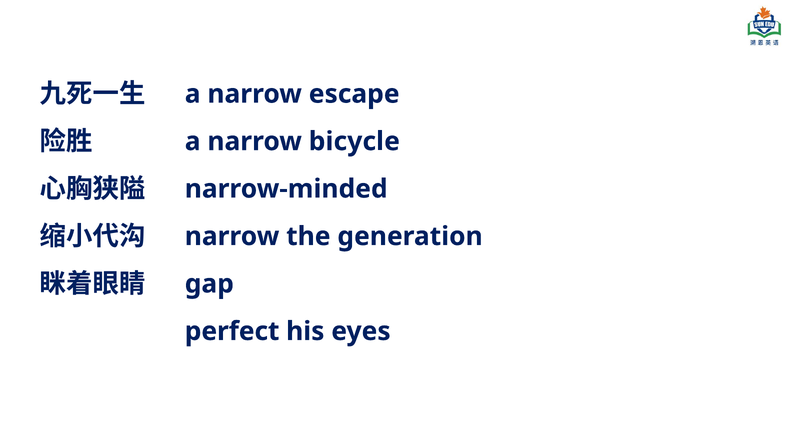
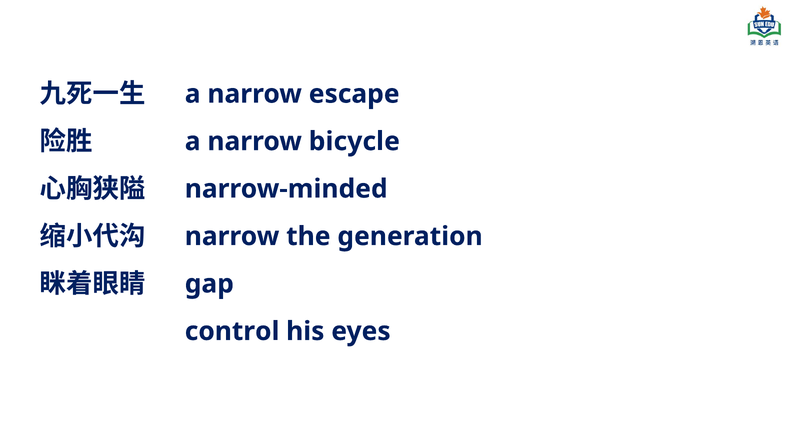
perfect: perfect -> control
